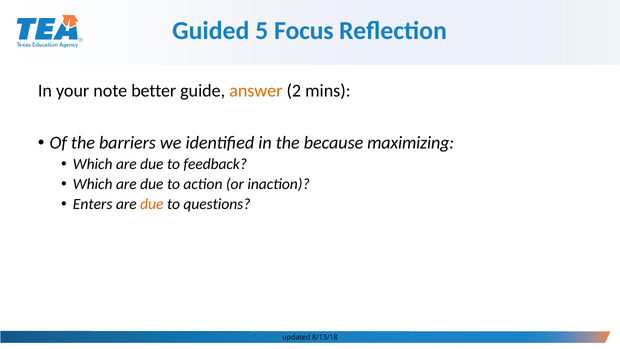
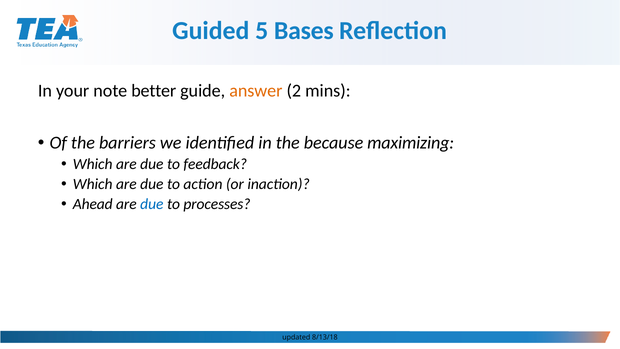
Focus: Focus -> Bases
Enters: Enters -> Ahead
due at (152, 204) colour: orange -> blue
questions: questions -> processes
